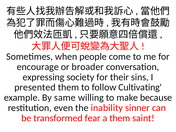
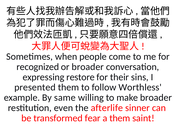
encourage: encourage -> recognized
society: society -> restore
Cultivating: Cultivating -> Worthless
make because: because -> broader
inability: inability -> afterlife
